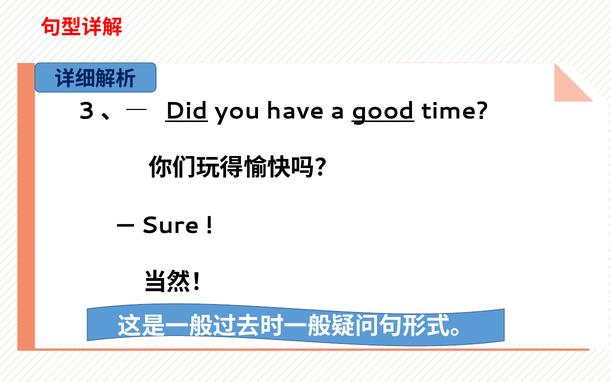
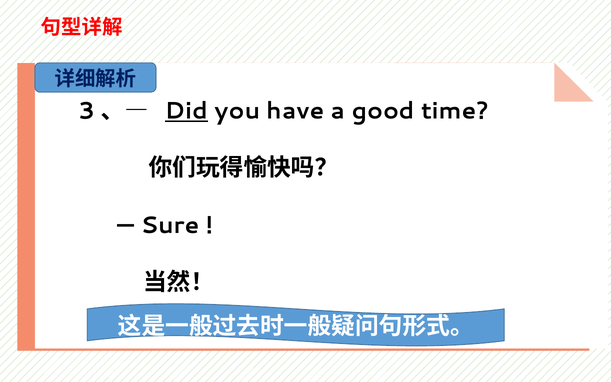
good underline: present -> none
